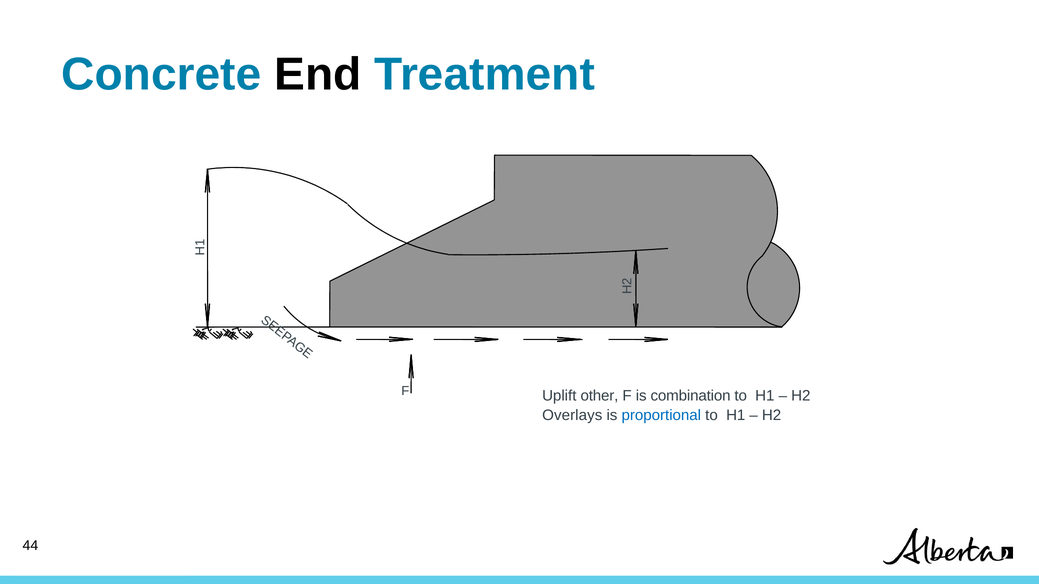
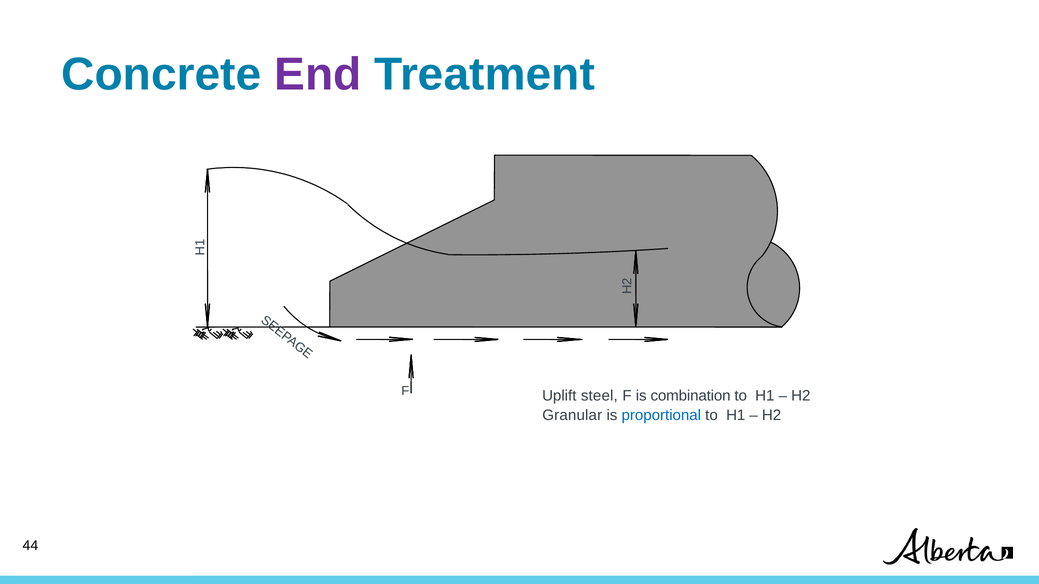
End colour: black -> purple
other: other -> steel
Overlays: Overlays -> Granular
